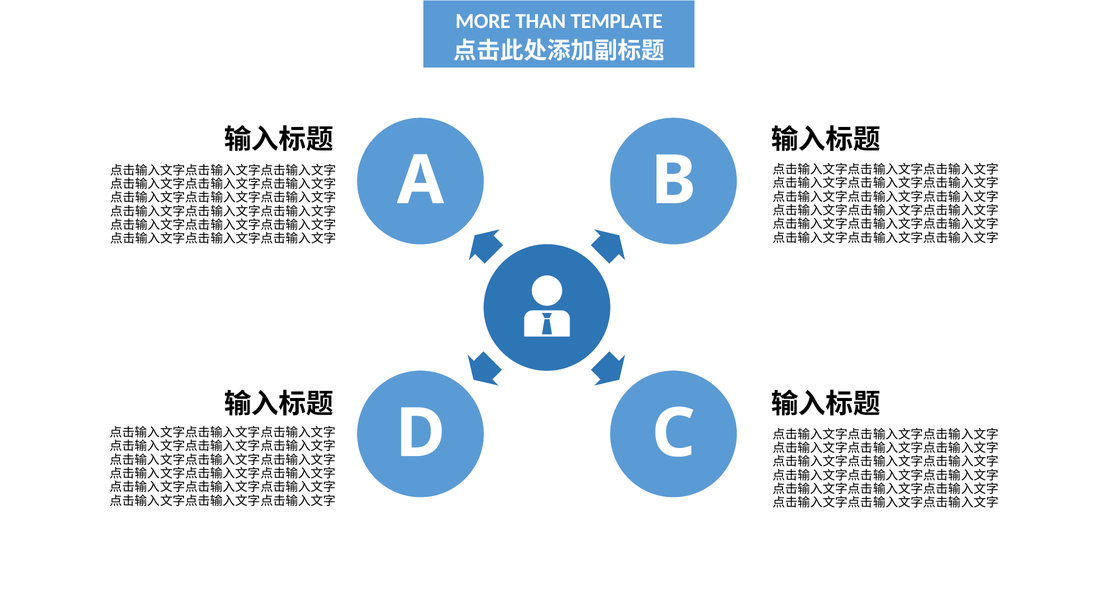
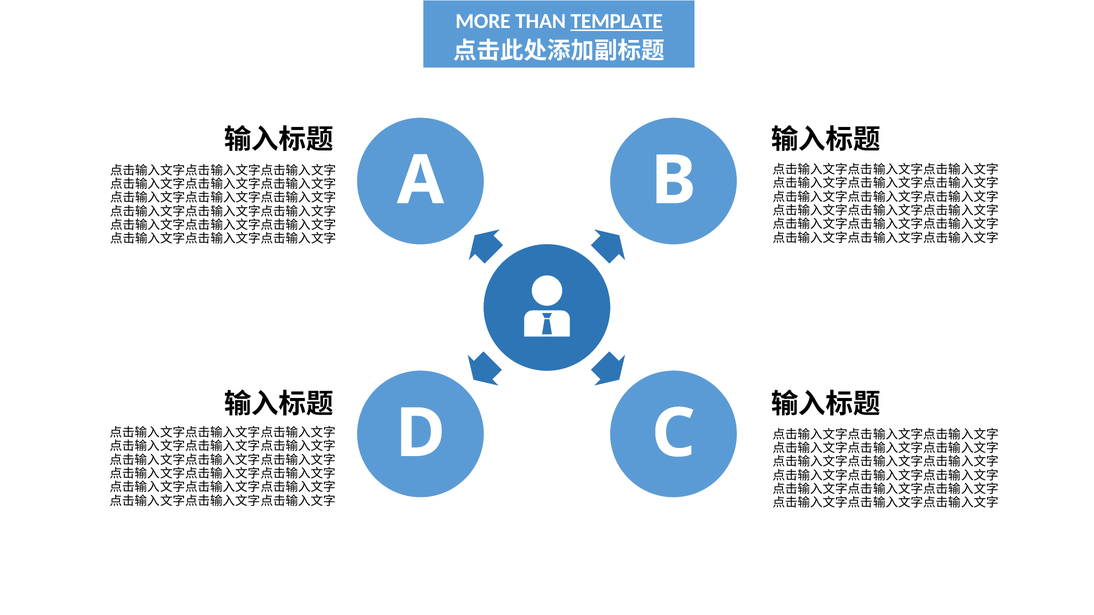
TEMPLATE underline: none -> present
